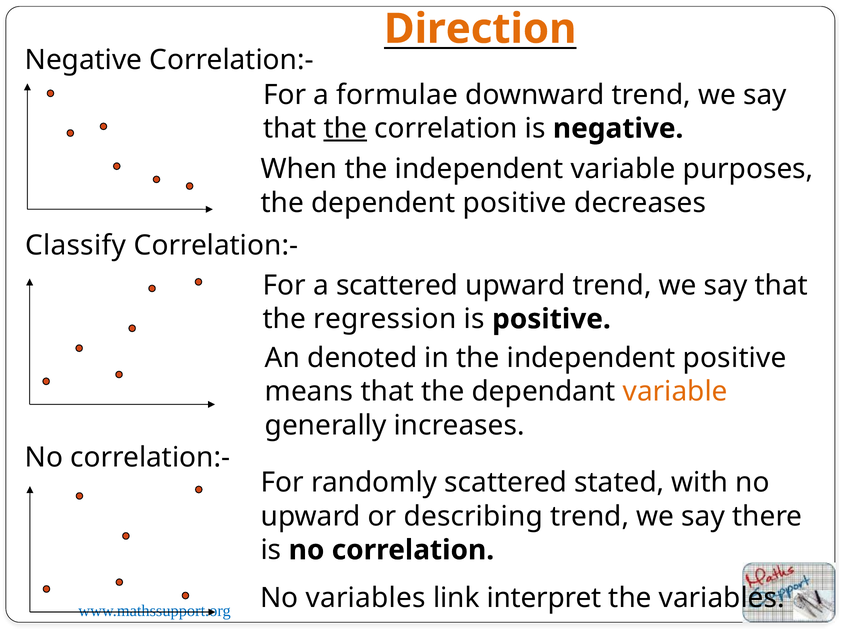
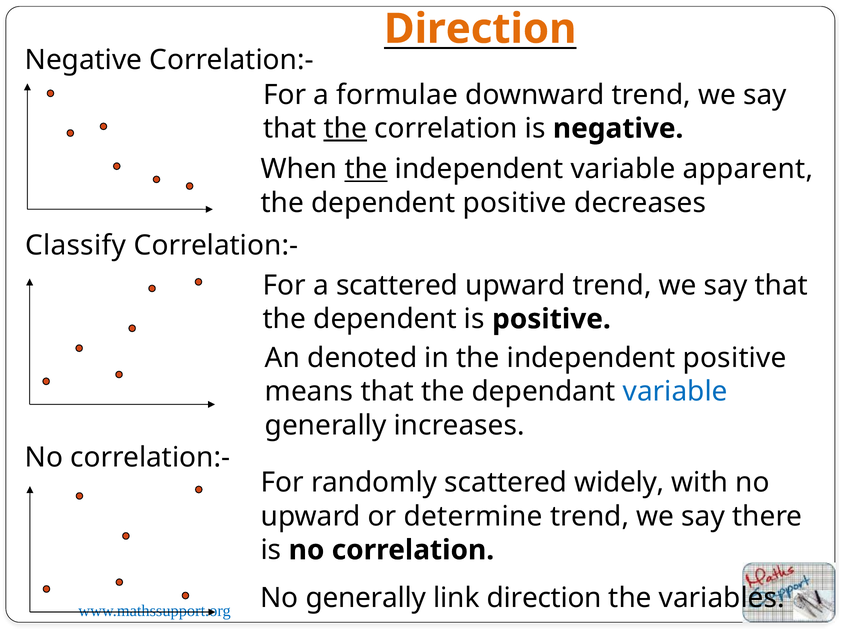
the at (366, 169) underline: none -> present
purposes: purposes -> apparent
regression at (385, 319): regression -> dependent
variable at (675, 392) colour: orange -> blue
stated: stated -> widely
describing: describing -> determine
No variables: variables -> generally
link interpret: interpret -> direction
